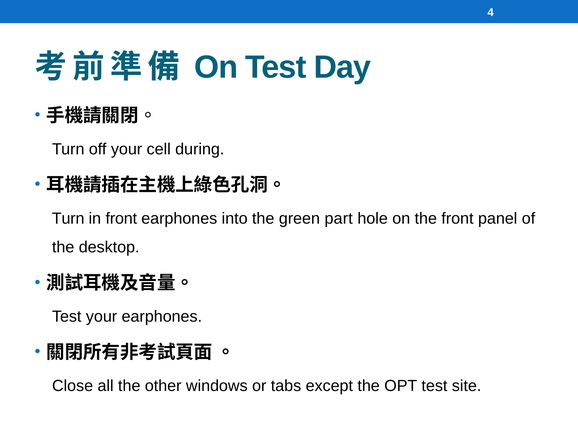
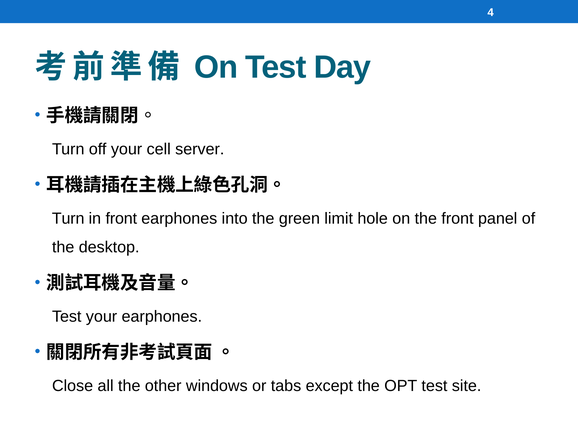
during: during -> server
part: part -> limit
